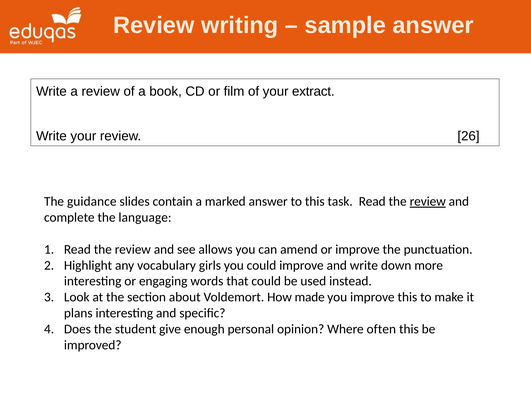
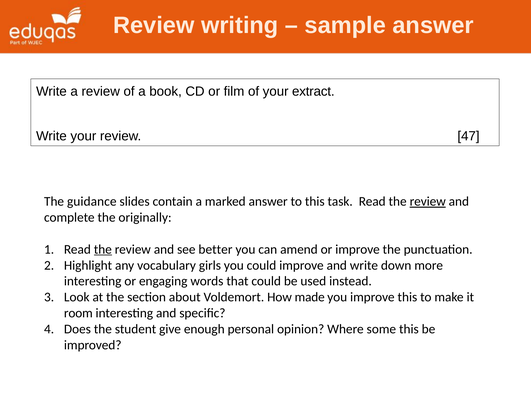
26: 26 -> 47
language: language -> originally
the at (103, 249) underline: none -> present
allows: allows -> better
plans: plans -> room
often: often -> some
